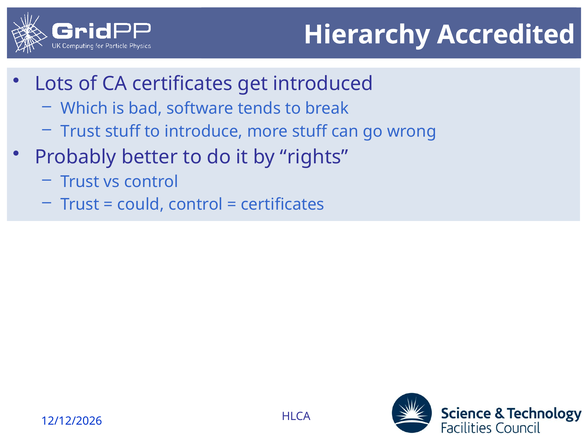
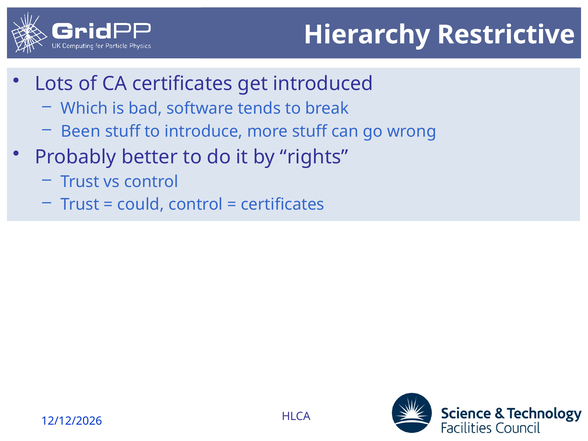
Accredited: Accredited -> Restrictive
Trust at (81, 131): Trust -> Been
